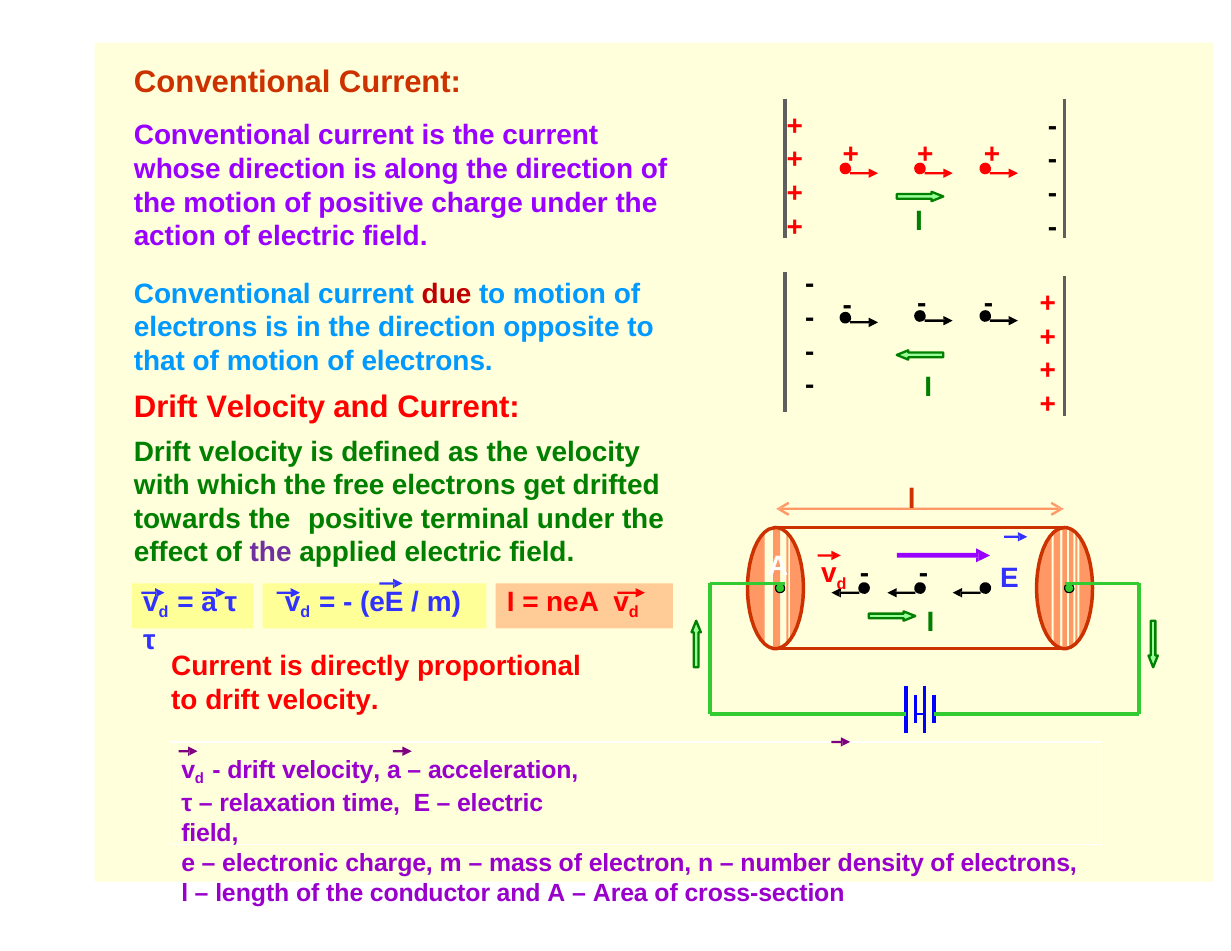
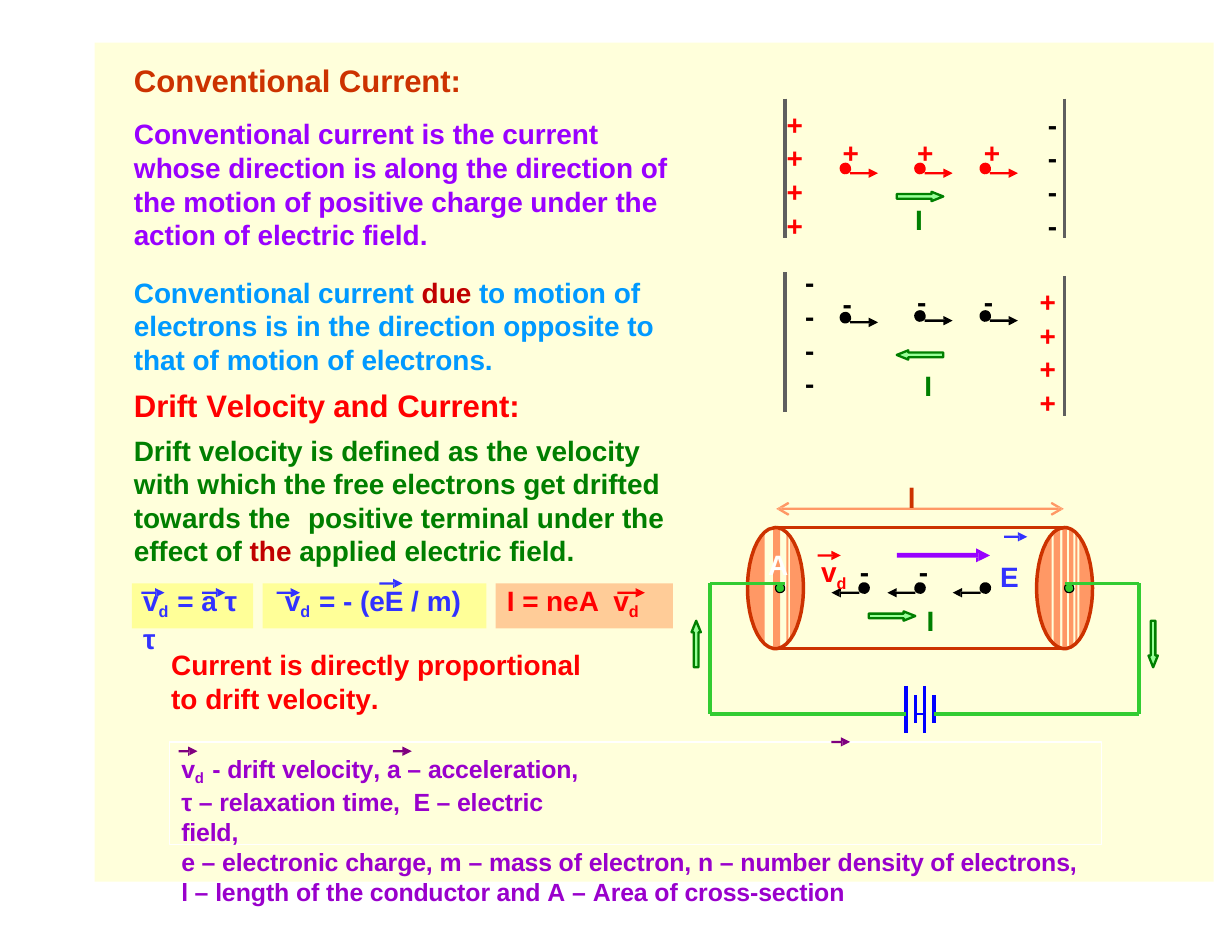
the at (271, 553) colour: purple -> red
